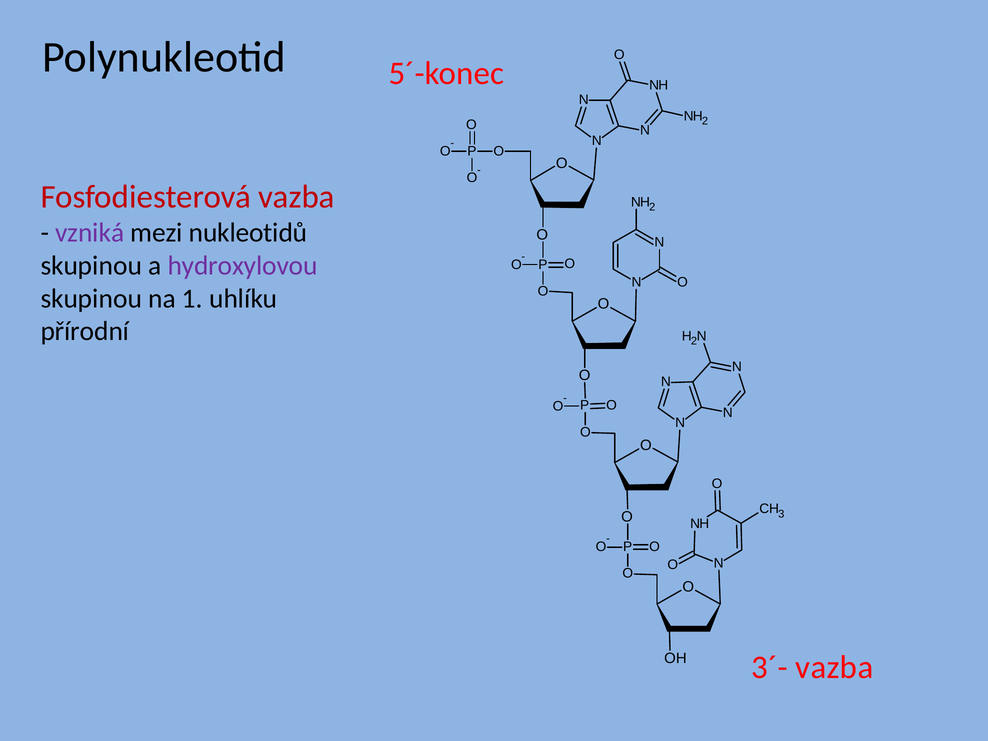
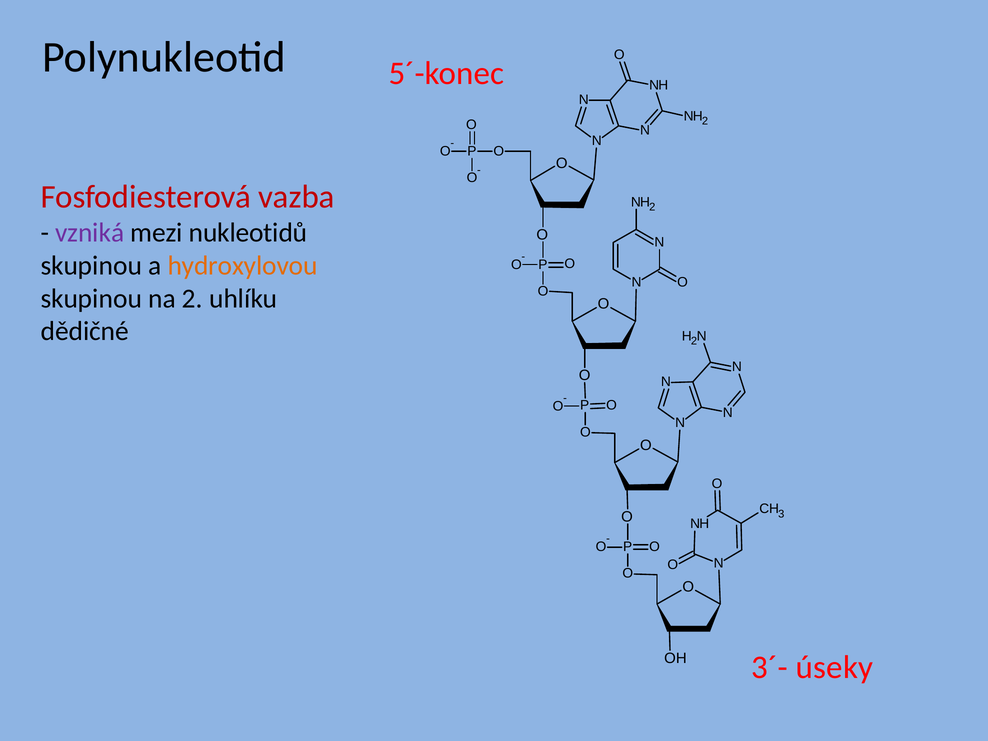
hydroxylovou colour: purple -> orange
na 1: 1 -> 2
přírodní: přírodní -> dědičné
3´- vazba: vazba -> úseky
